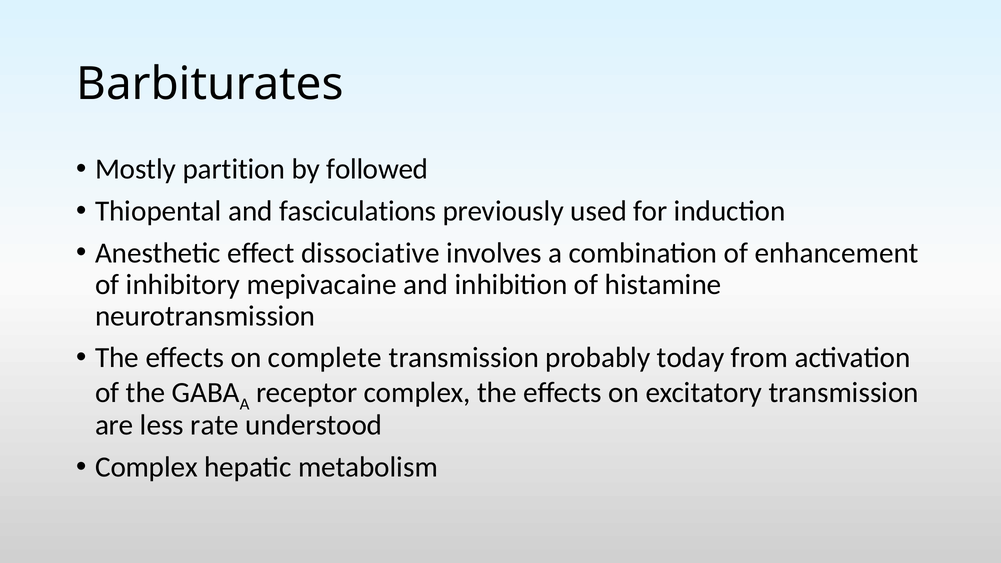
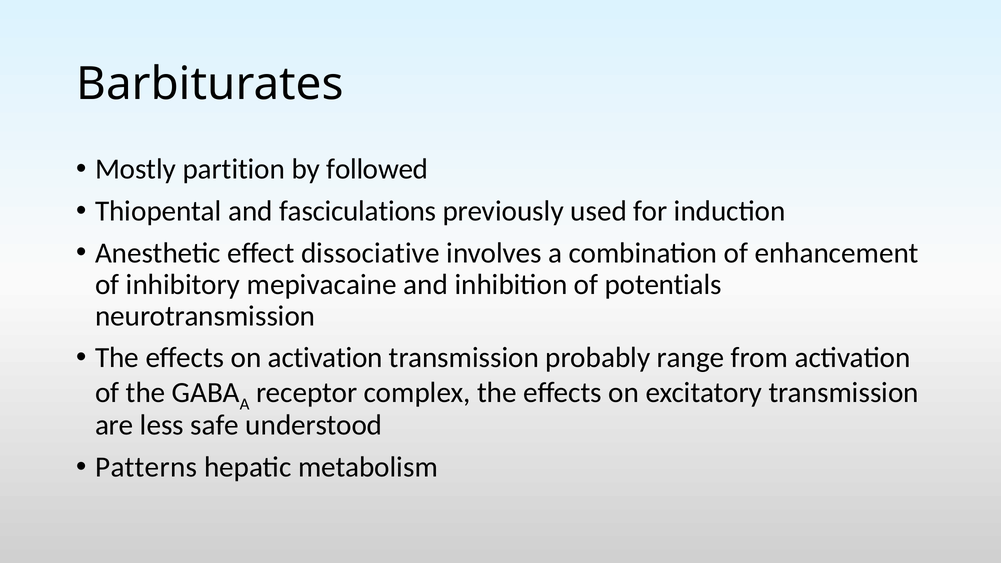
histamine: histamine -> potentials
on complete: complete -> activation
today: today -> range
rate: rate -> safe
Complex at (146, 467): Complex -> Patterns
